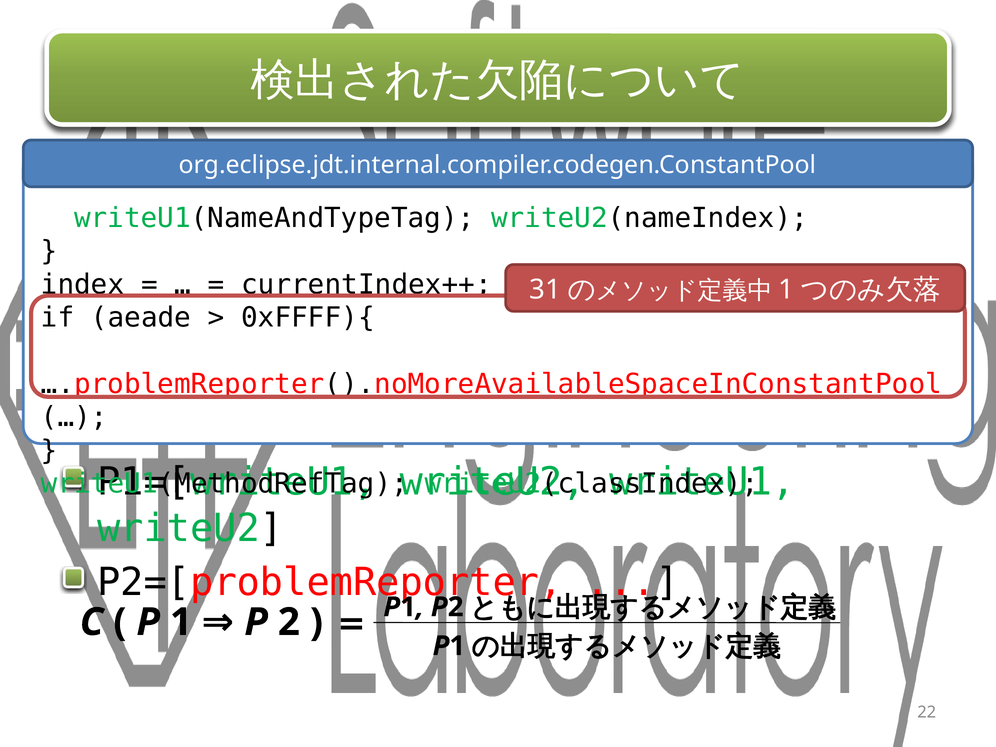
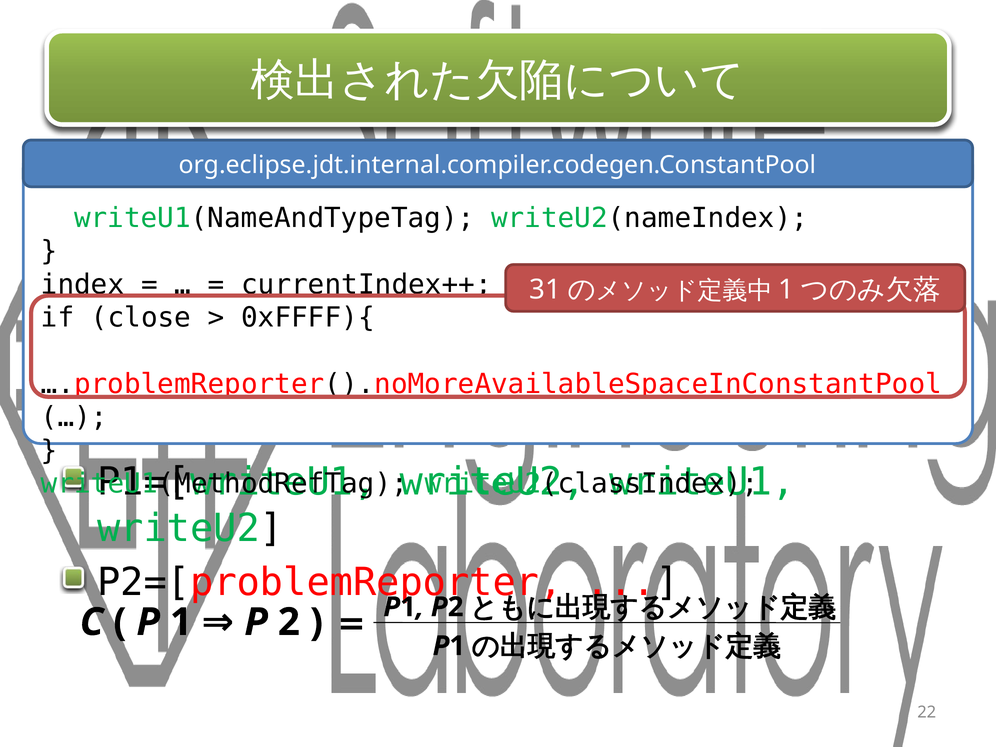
aeade: aeade -> close
